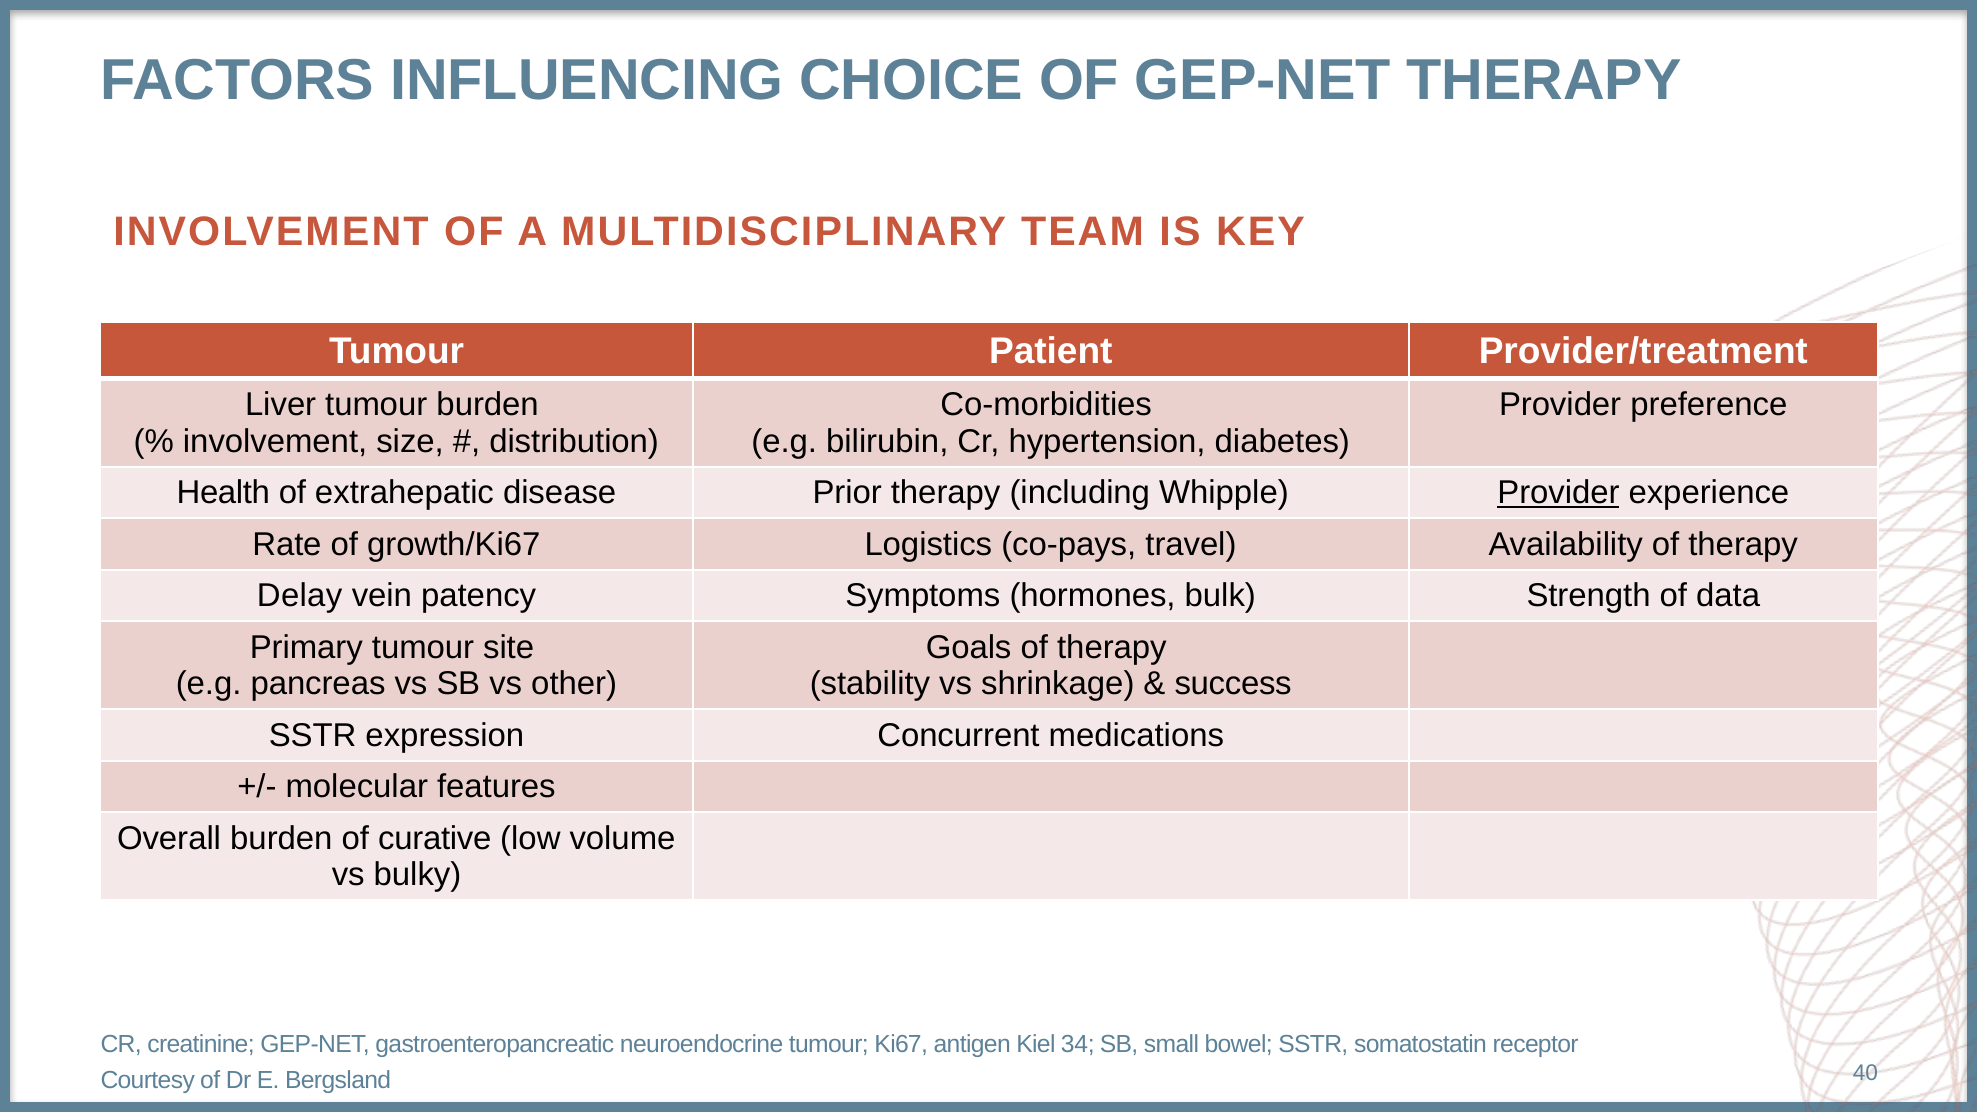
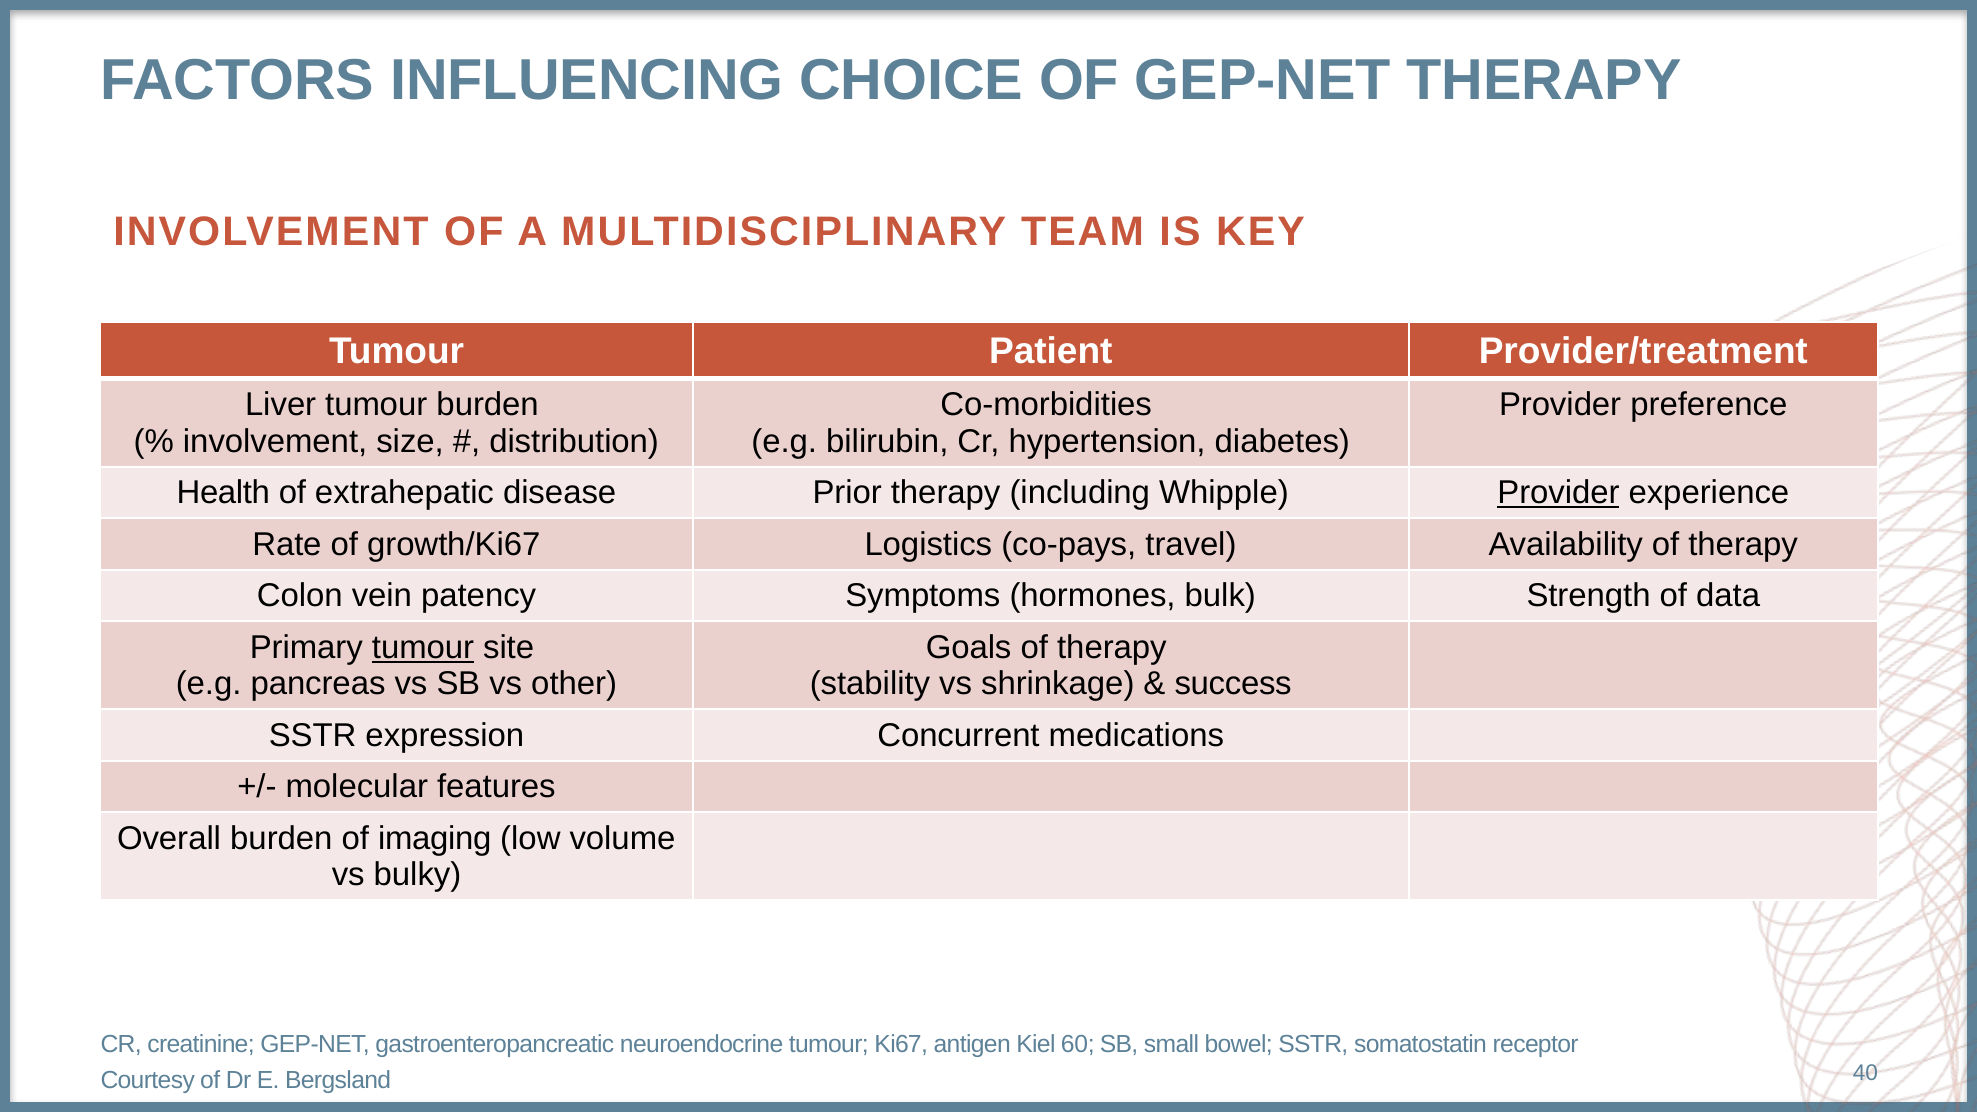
Delay: Delay -> Colon
tumour at (423, 647) underline: none -> present
curative: curative -> imaging
34: 34 -> 60
